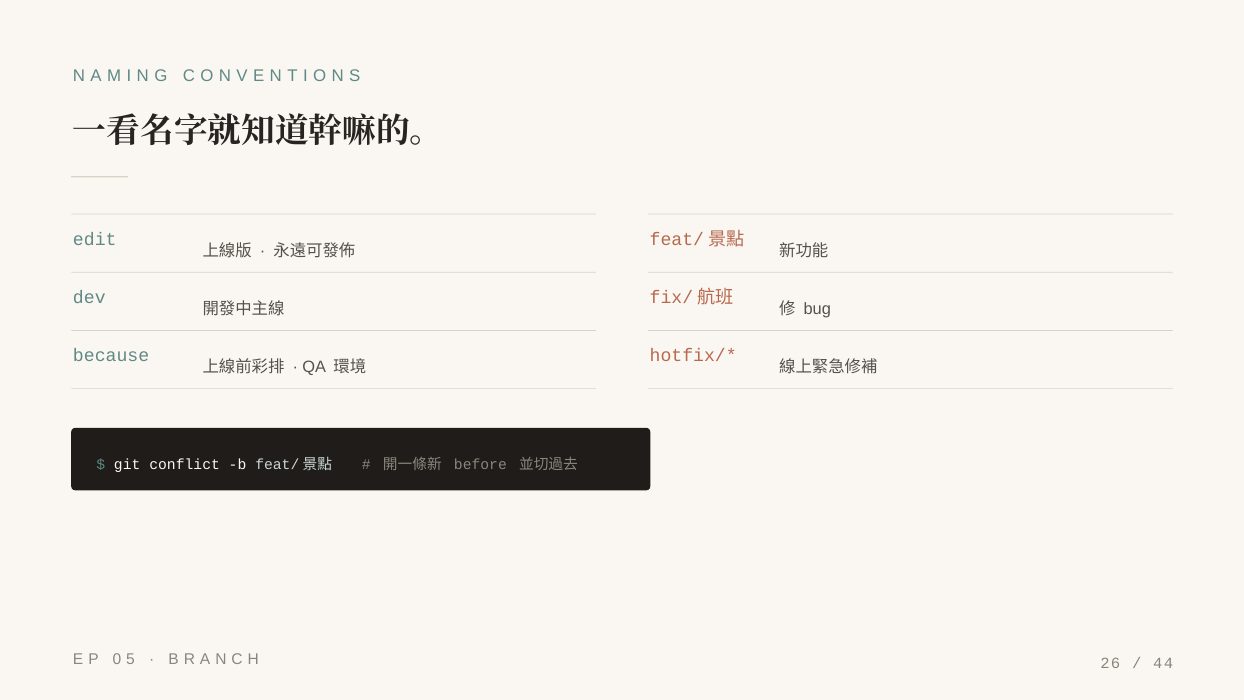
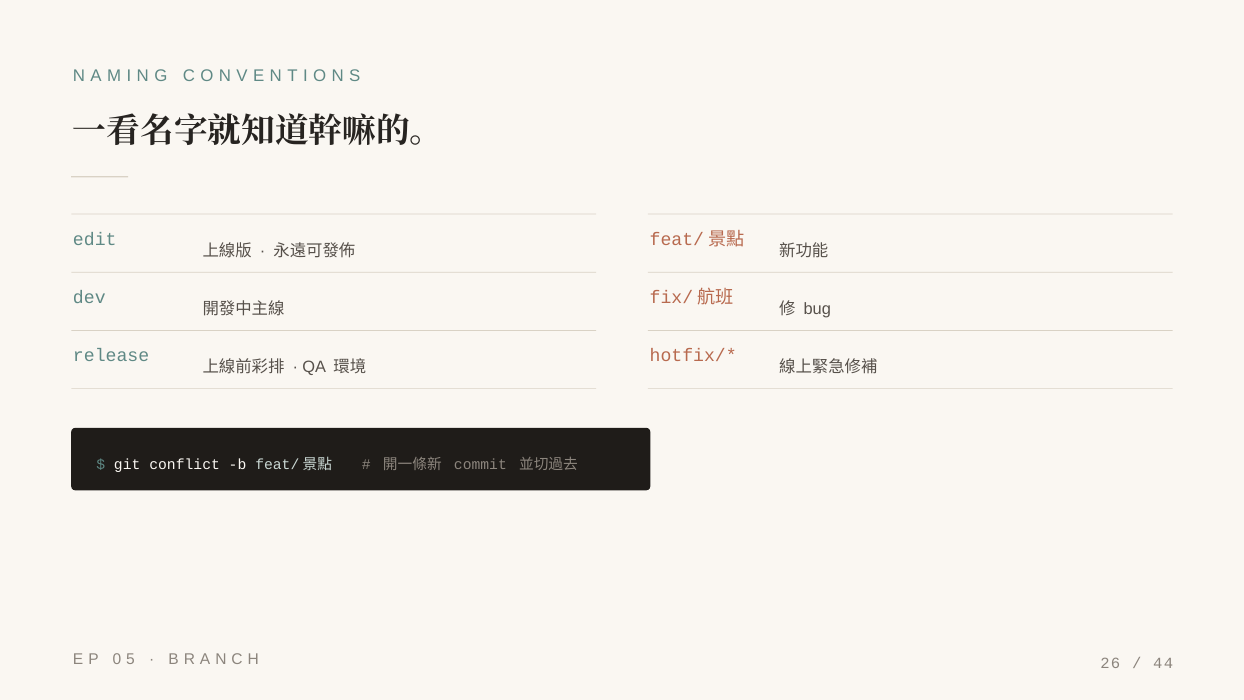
because: because -> release
before: before -> commit
